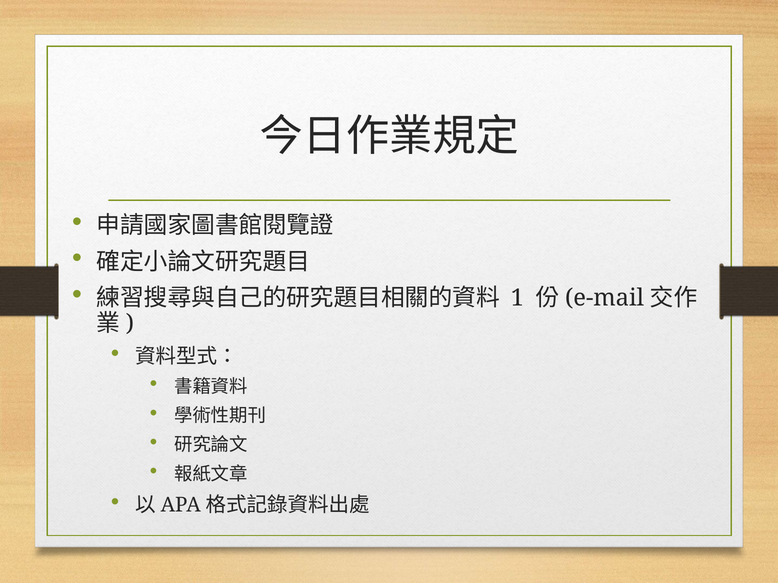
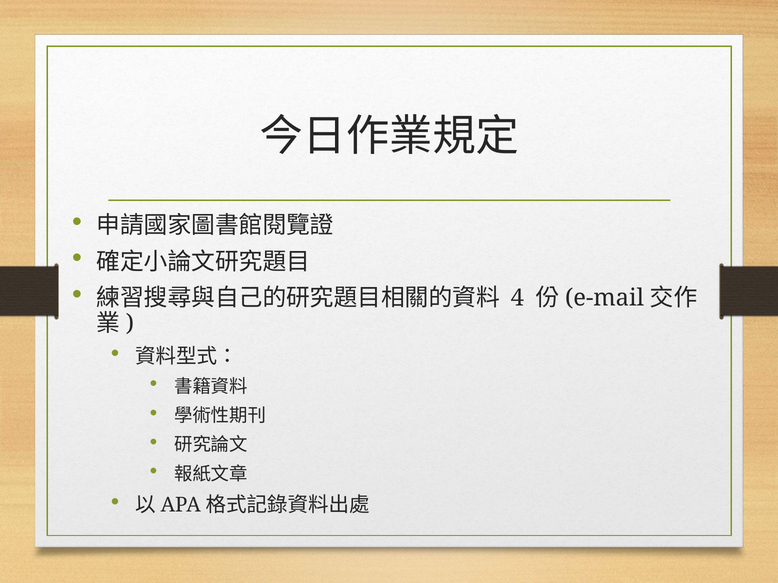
1: 1 -> 4
